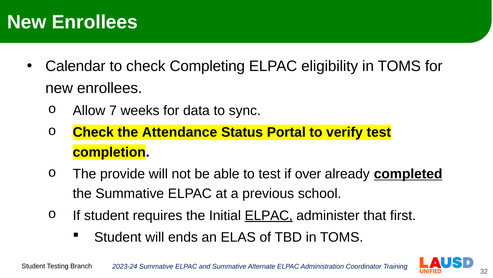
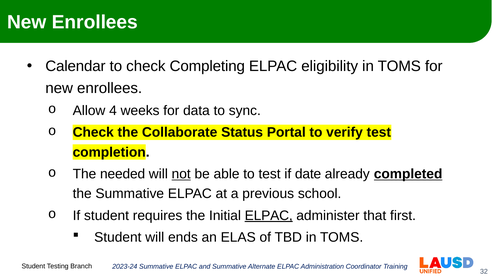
7: 7 -> 4
Attendance: Attendance -> Collaborate
provide: provide -> needed
not underline: none -> present
over: over -> date
